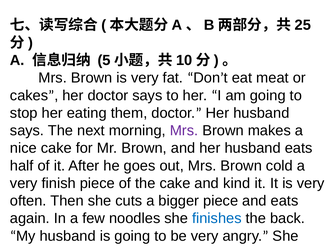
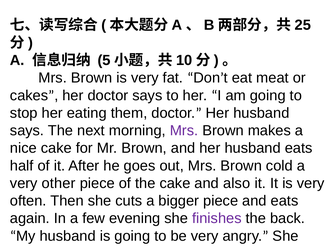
finish: finish -> other
kind: kind -> also
noodles: noodles -> evening
finishes colour: blue -> purple
